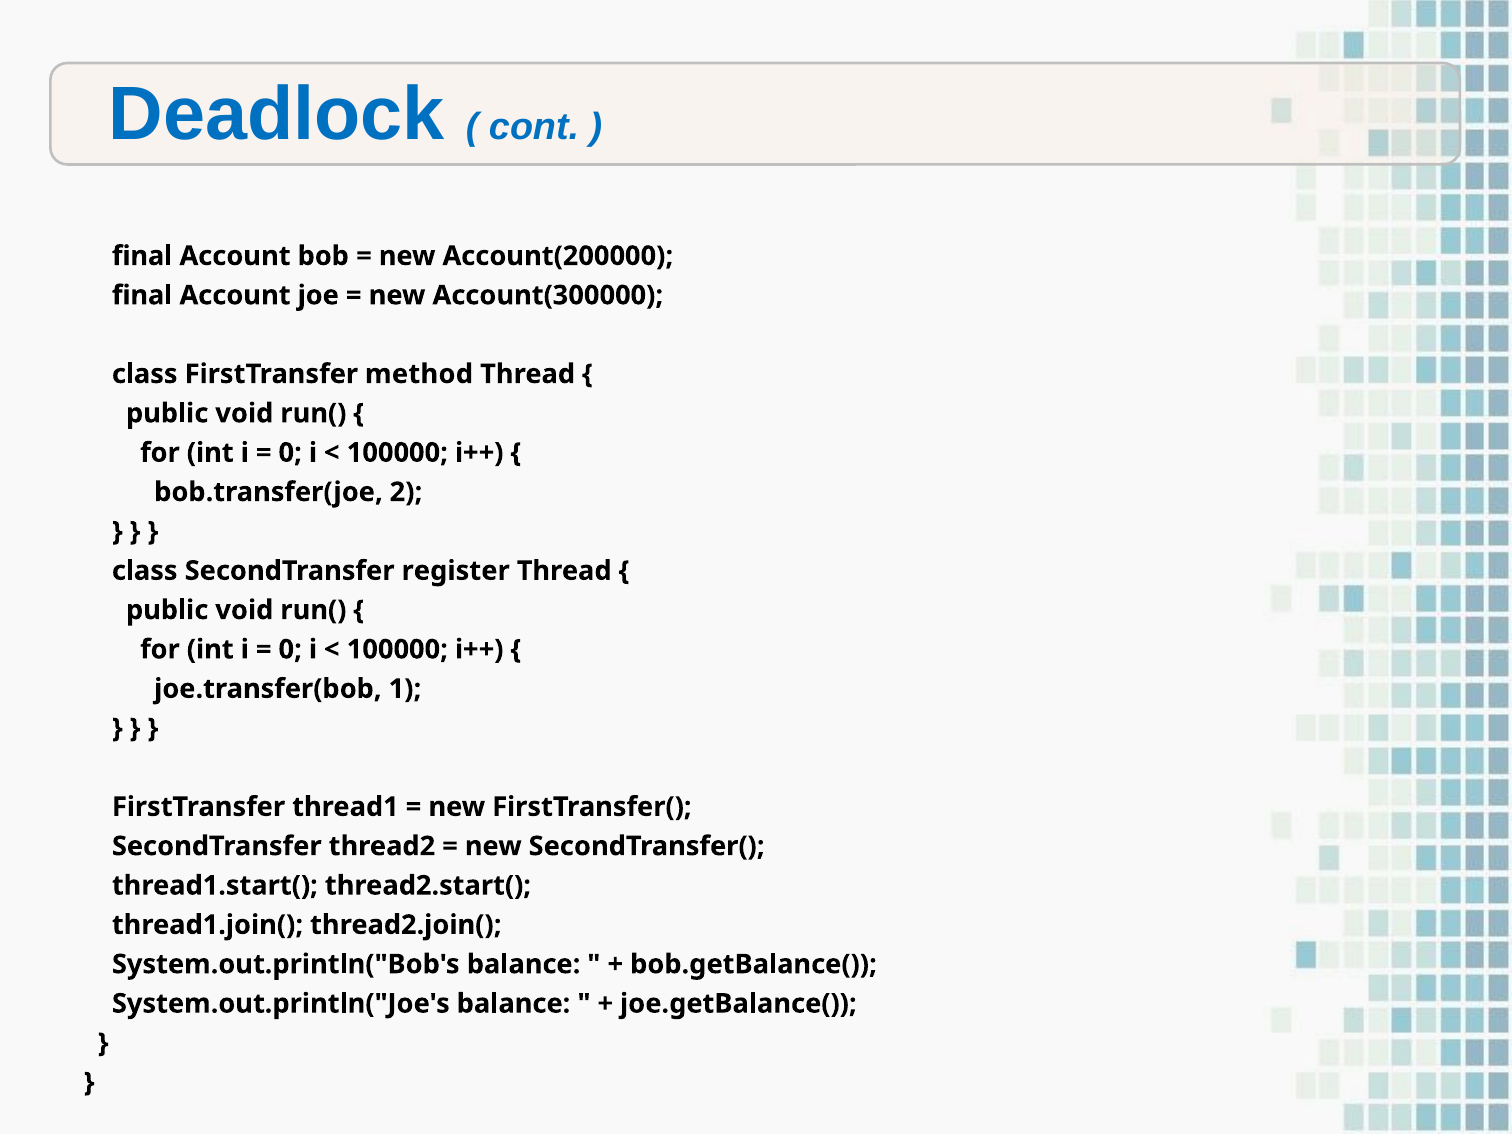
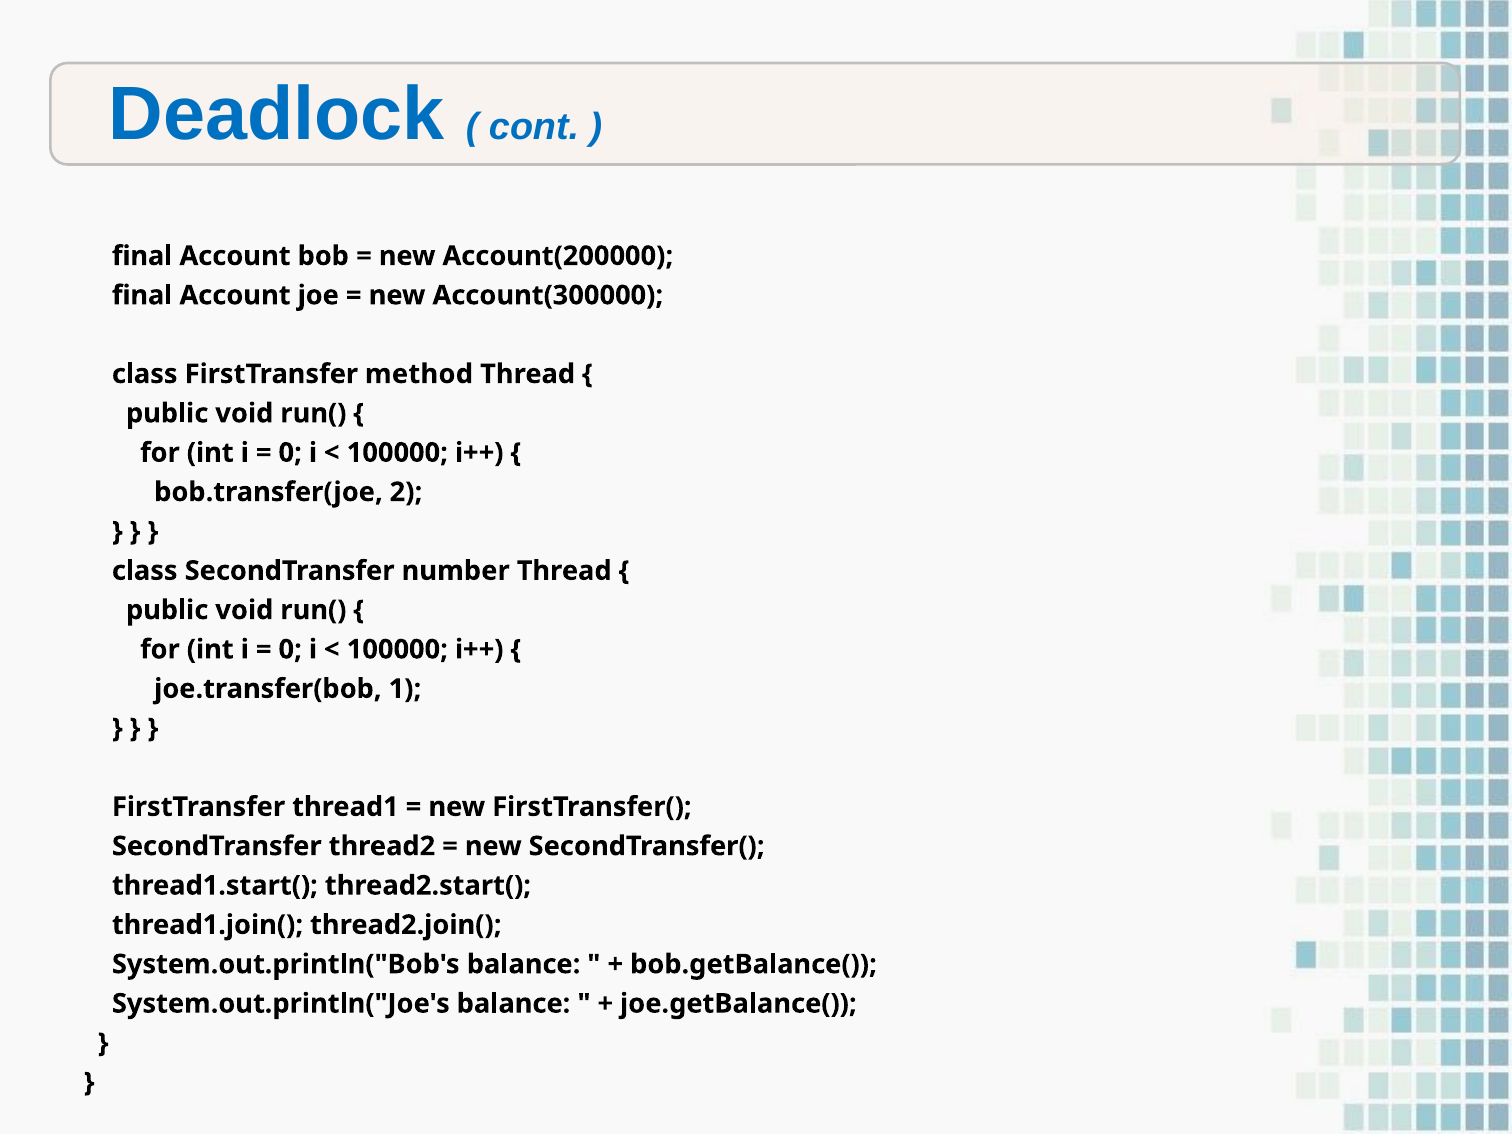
register: register -> number
